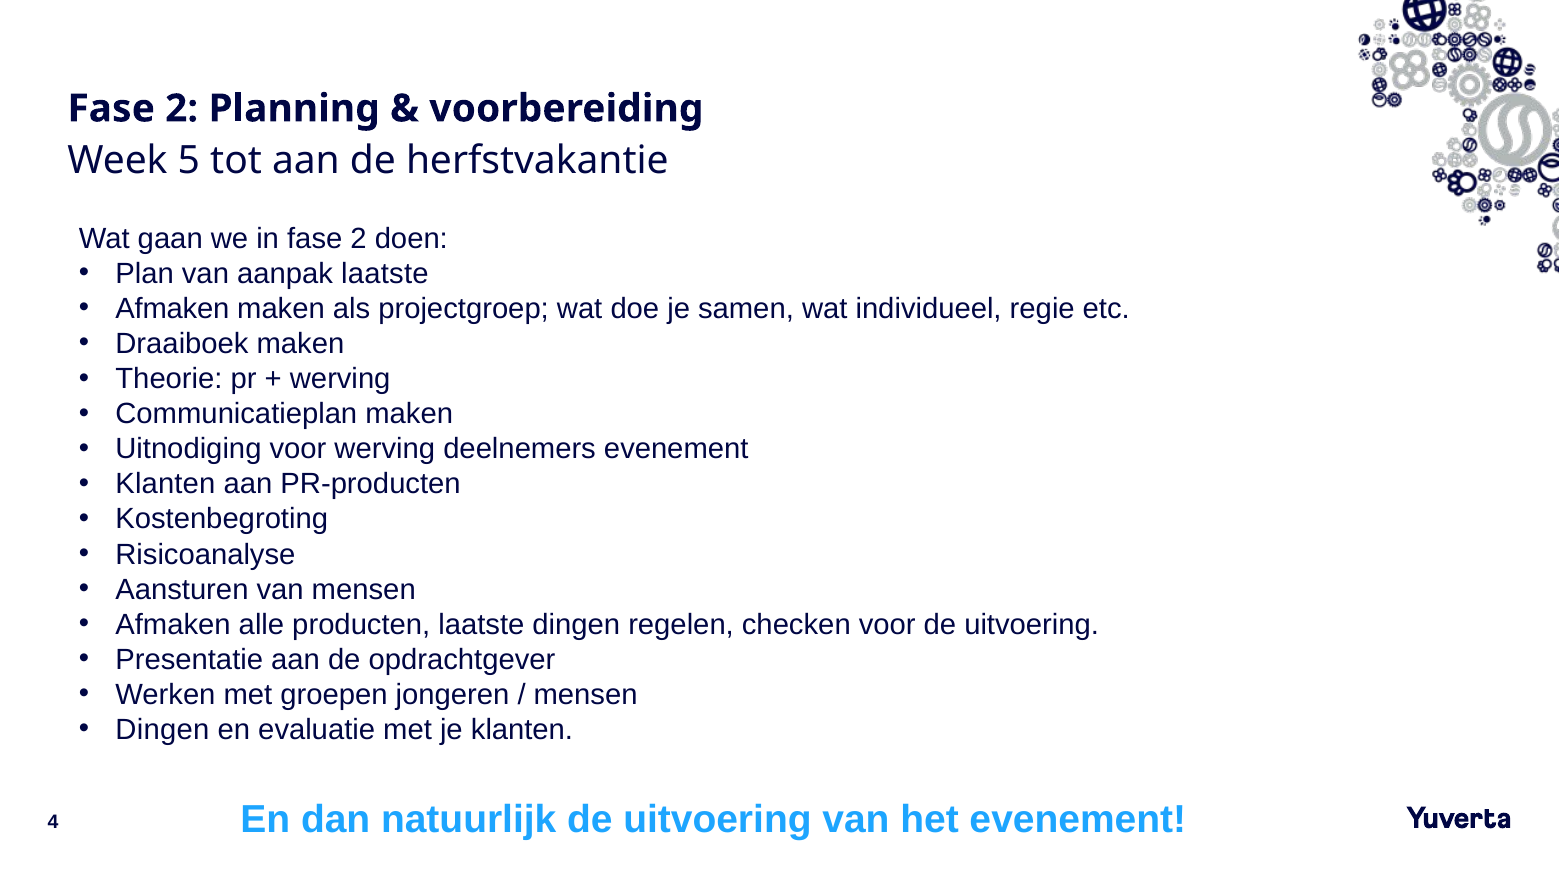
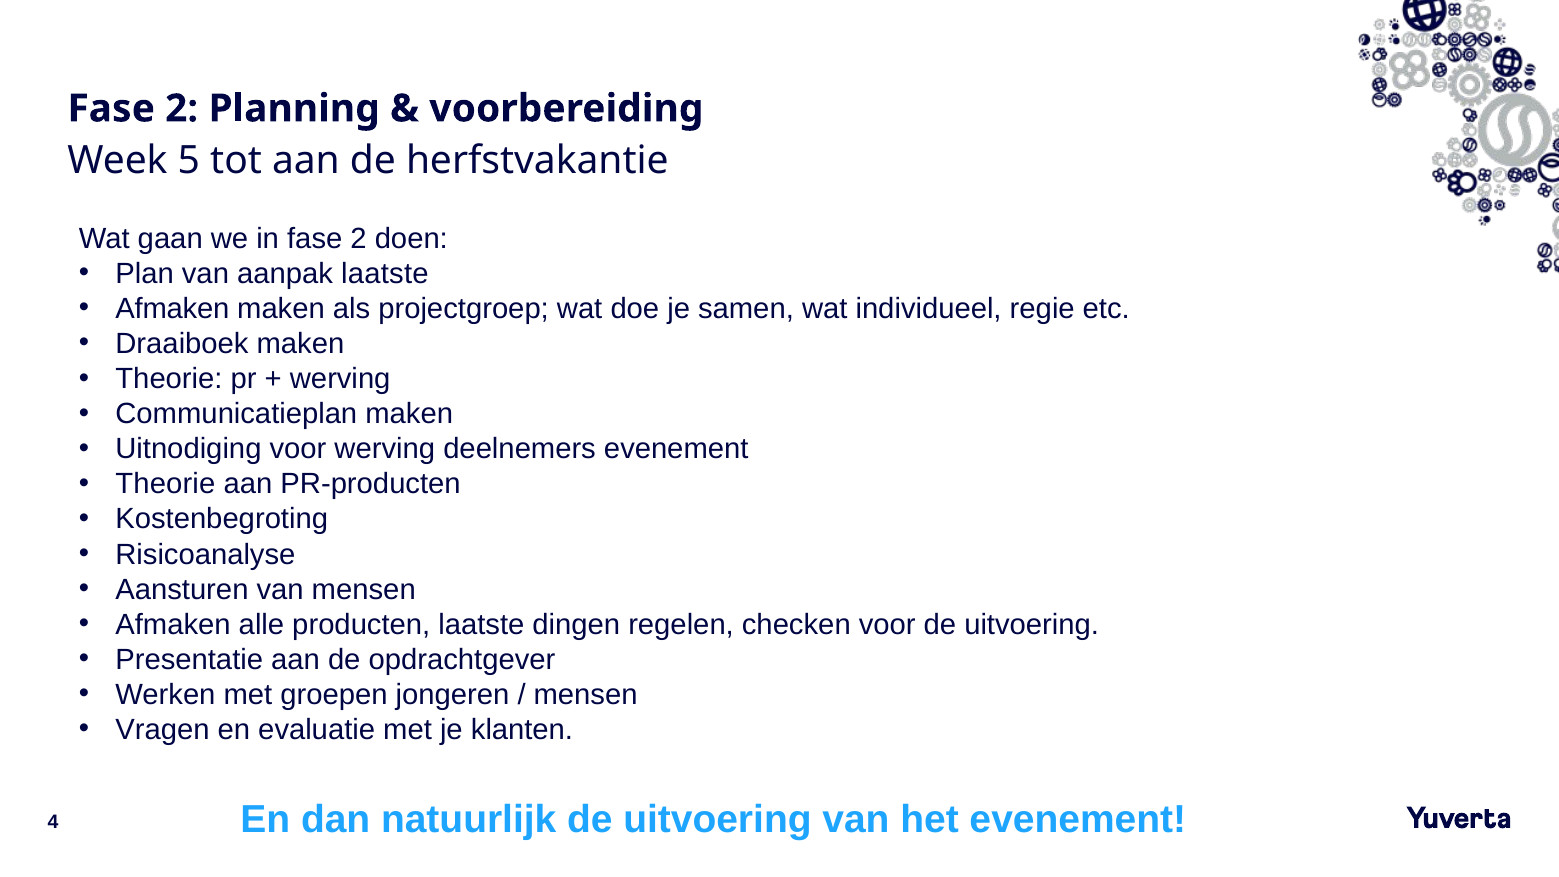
Klanten at (165, 484): Klanten -> Theorie
Dingen at (162, 730): Dingen -> Vragen
